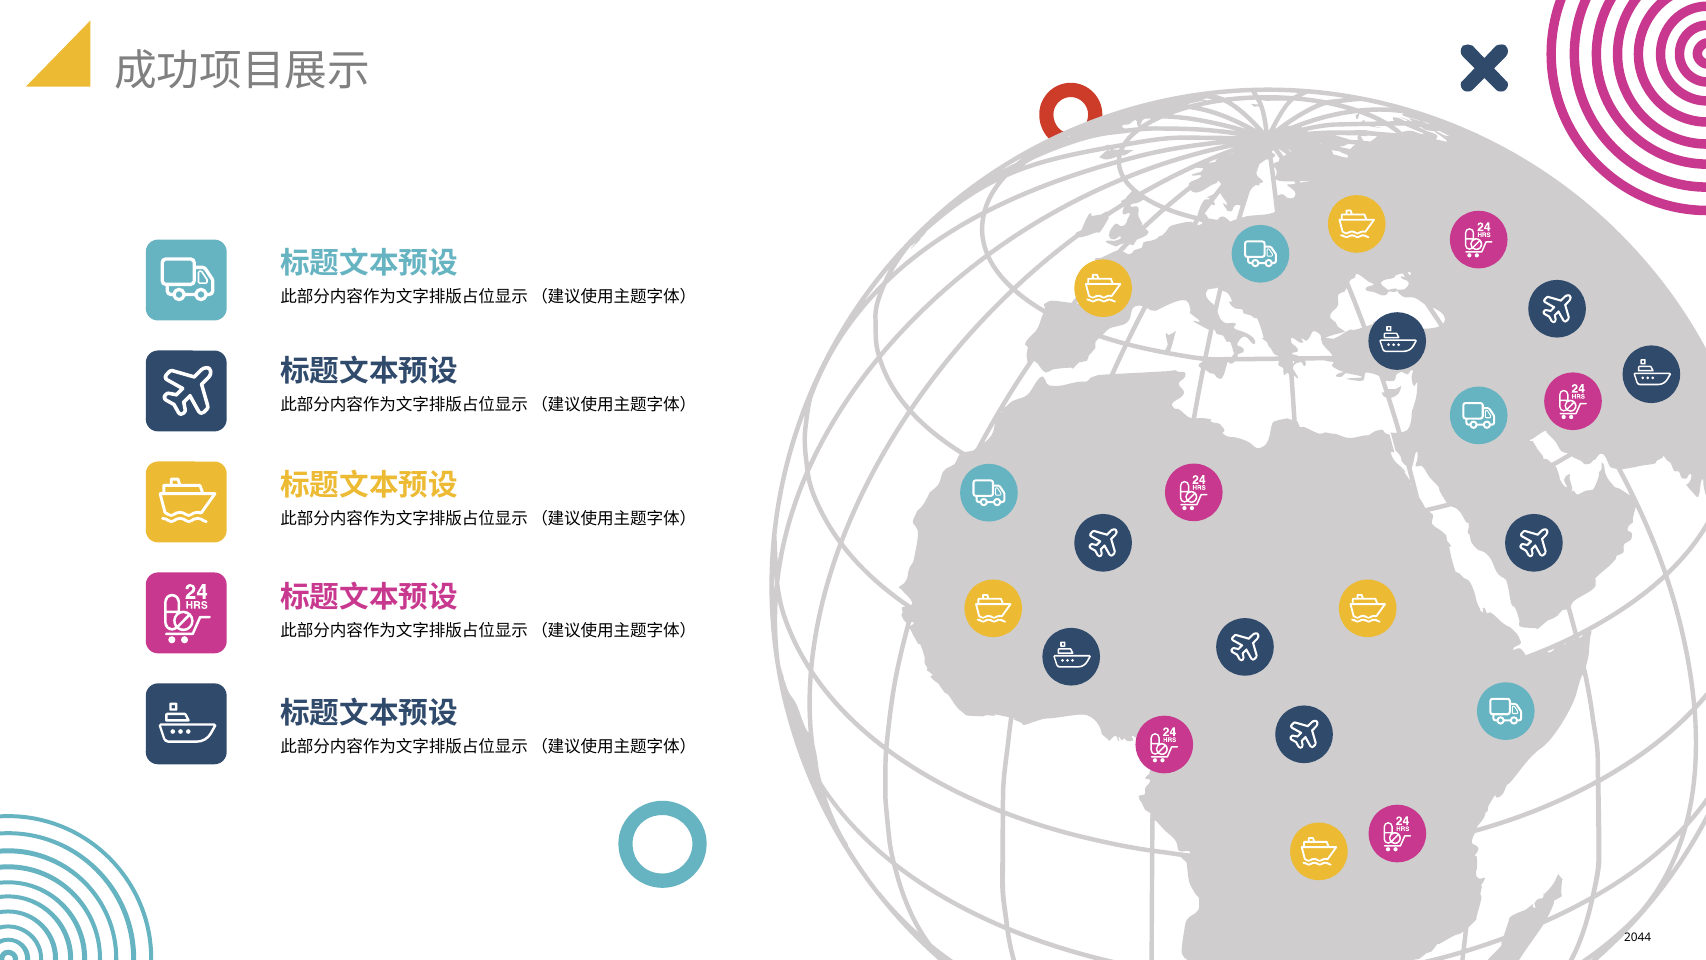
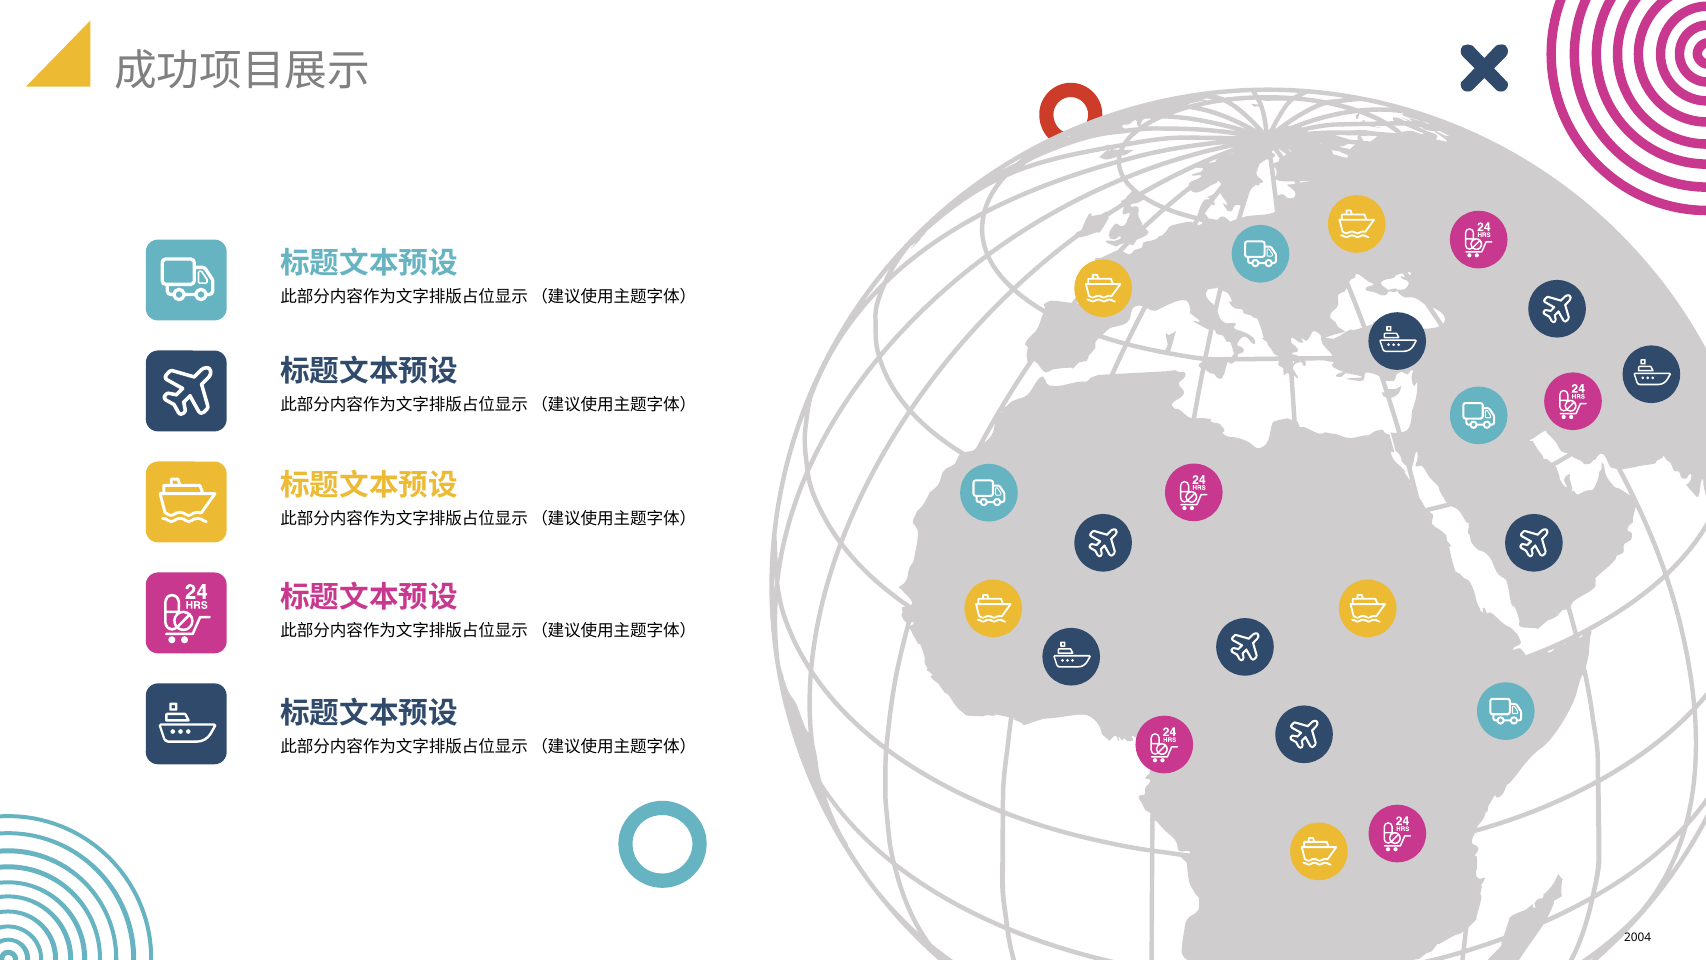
2044: 2044 -> 2004
